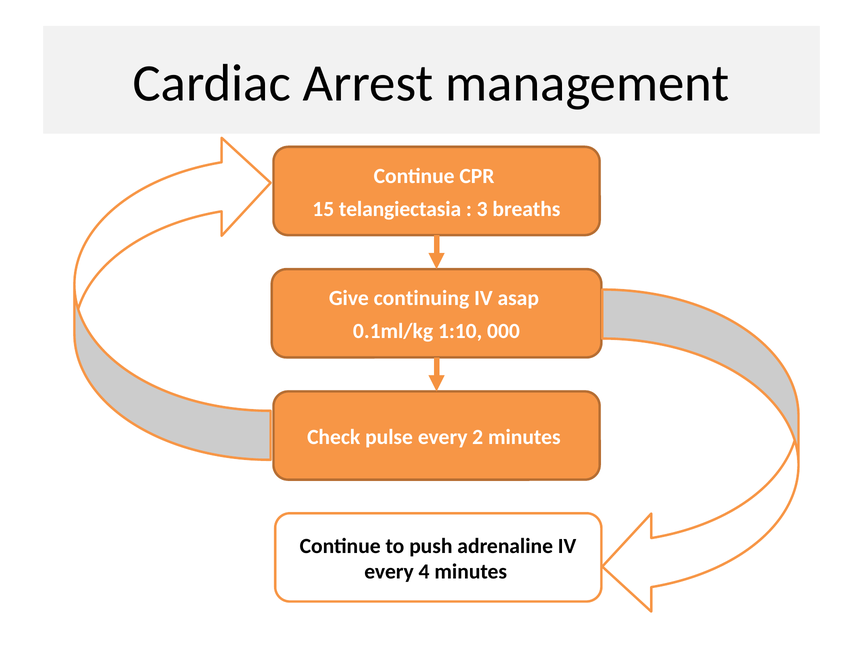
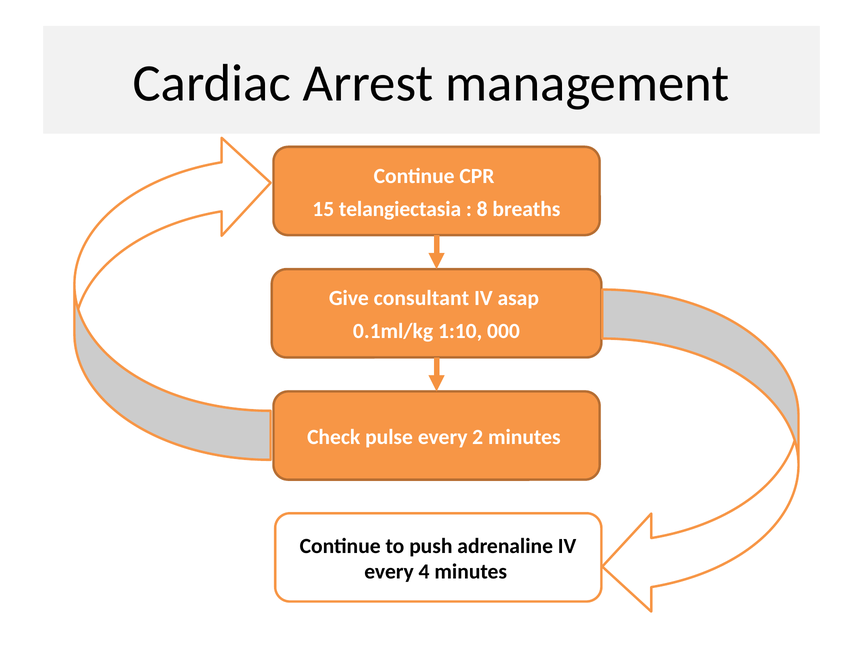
3: 3 -> 8
continuing: continuing -> consultant
